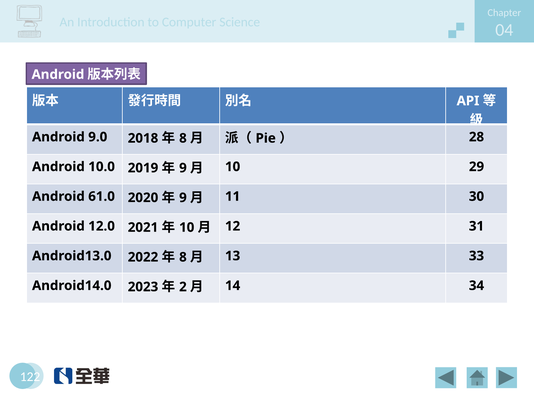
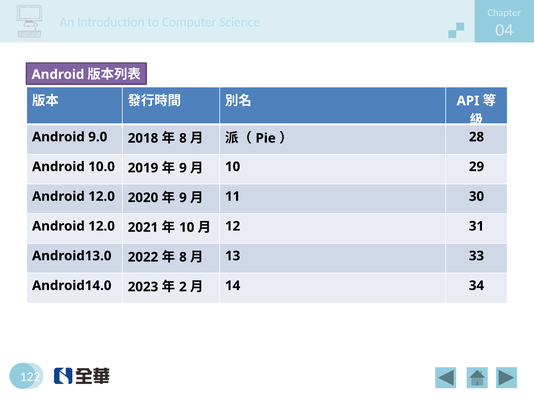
61.0 at (102, 197): 61.0 -> 12.0
